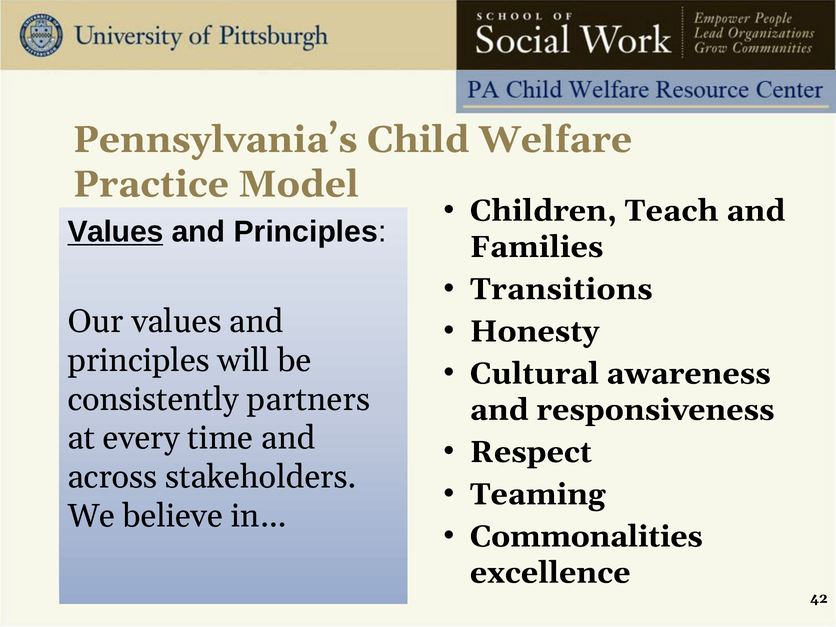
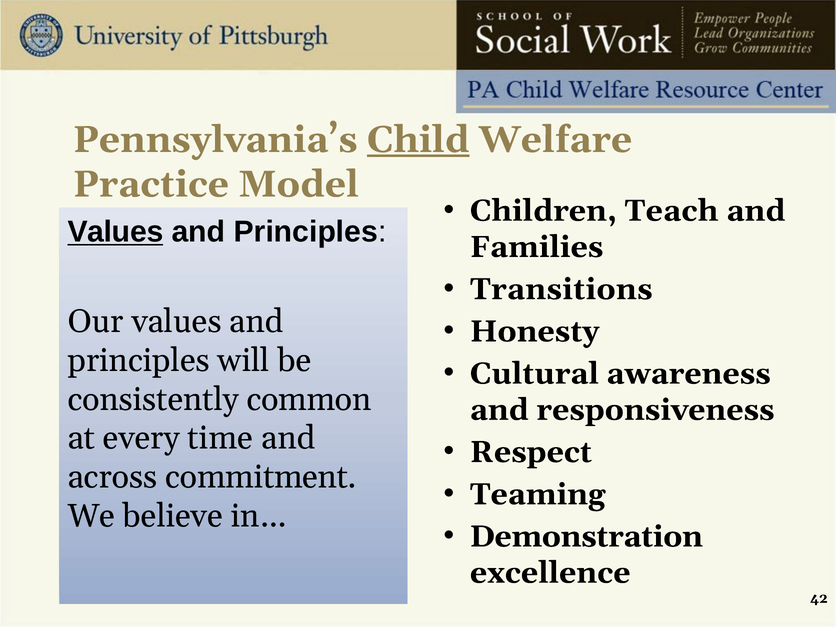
Child underline: none -> present
partners: partners -> common
stakeholders: stakeholders -> commitment
Commonalities: Commonalities -> Demonstration
